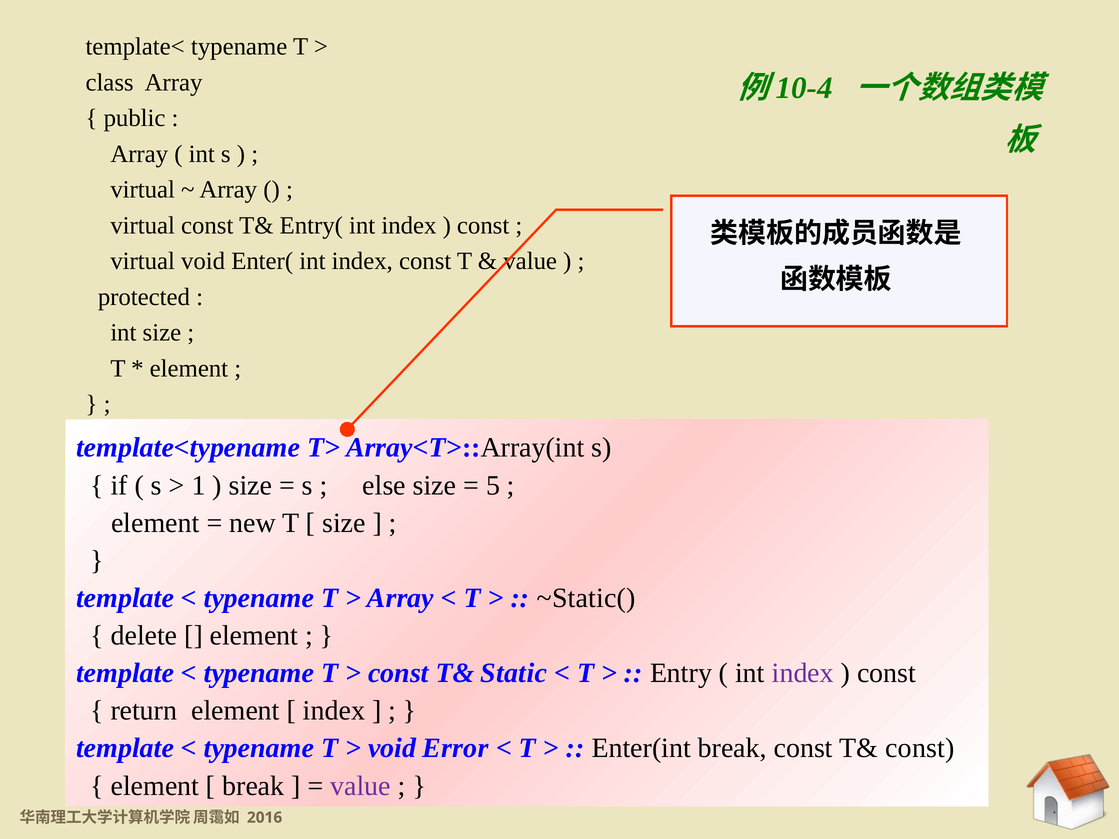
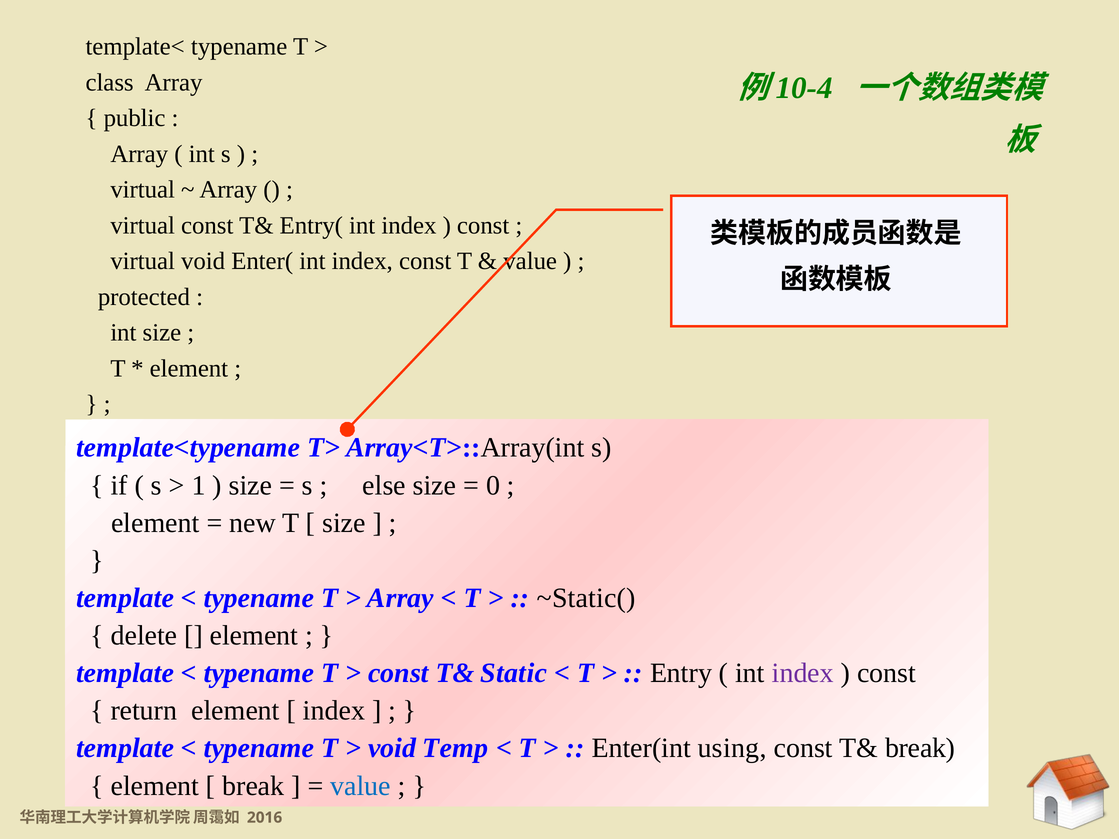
5: 5 -> 0
Error: Error -> Temp
Enter(int break: break -> using
T& const: const -> break
value at (361, 786) colour: purple -> blue
